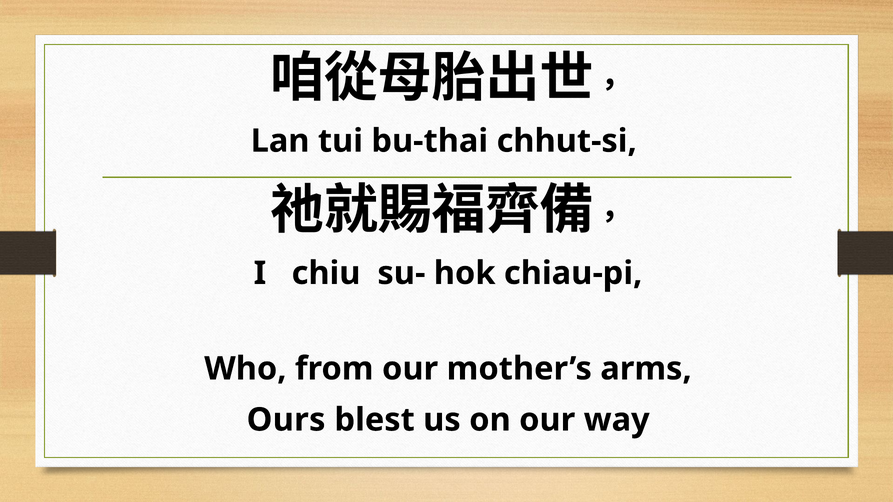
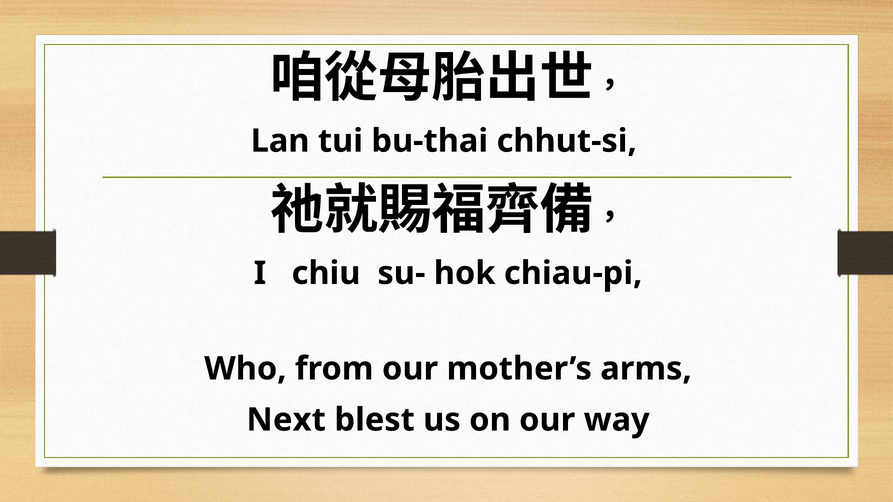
Ours: Ours -> Next
